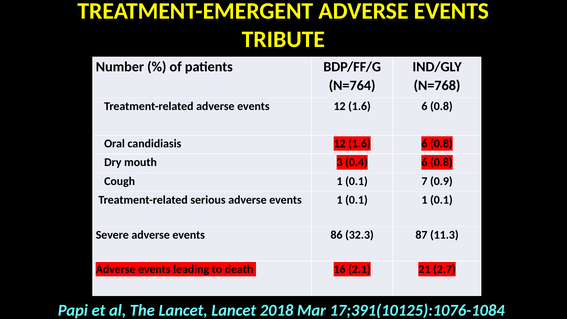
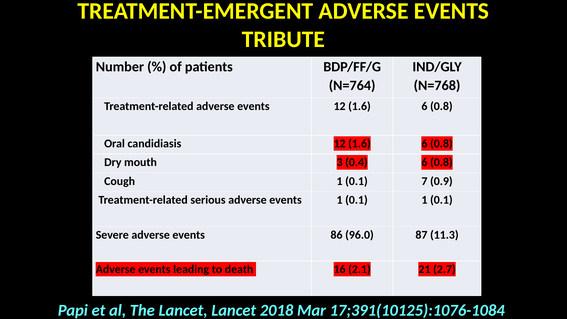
32.3: 32.3 -> 96.0
